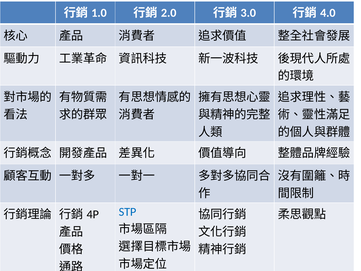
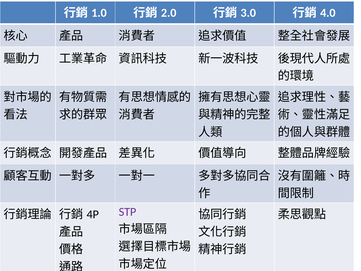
STP colour: blue -> purple
